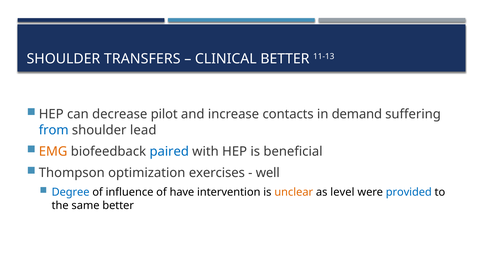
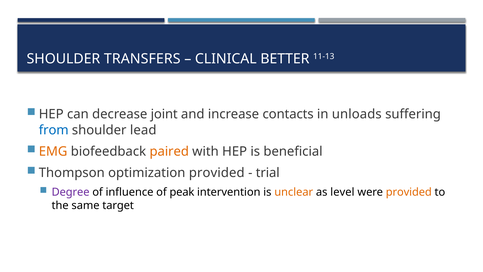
pilot: pilot -> joint
demand: demand -> unloads
paired colour: blue -> orange
optimization exercises: exercises -> provided
well: well -> trial
Degree colour: blue -> purple
have: have -> peak
provided at (409, 192) colour: blue -> orange
same better: better -> target
